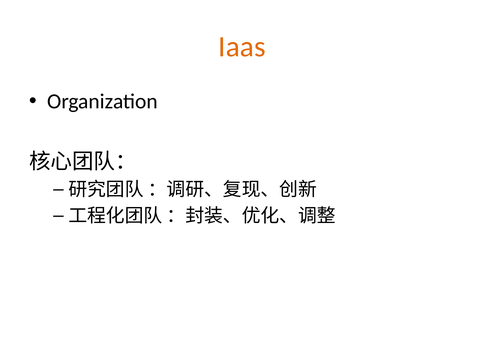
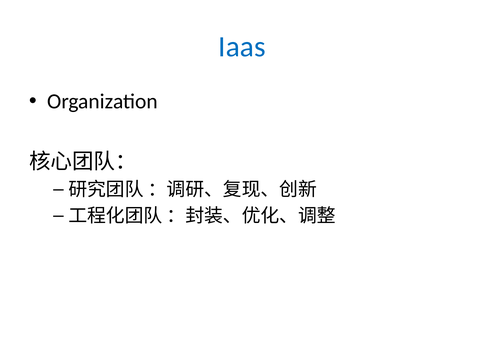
Iaas colour: orange -> blue
